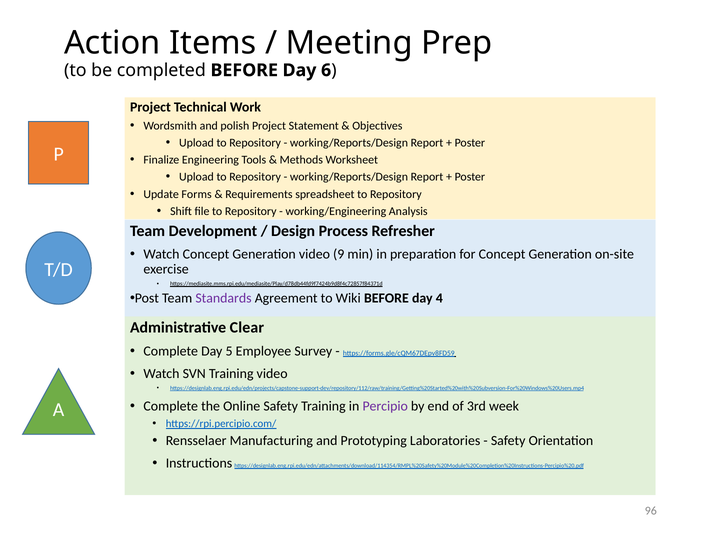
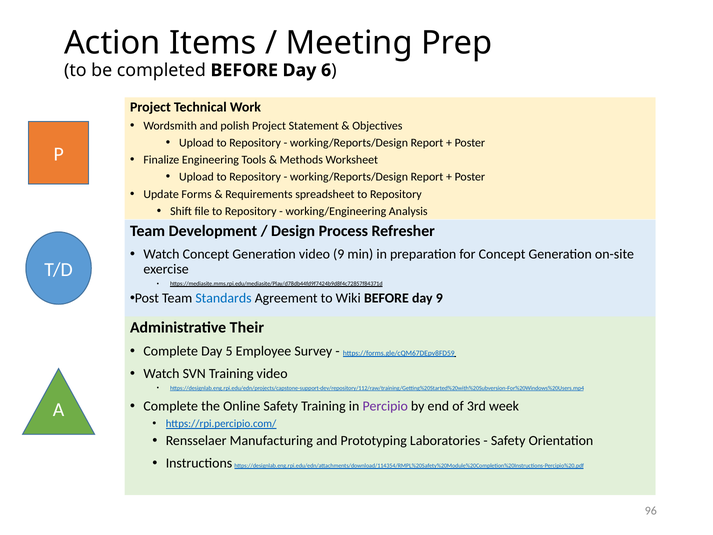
Standards colour: purple -> blue
day 4: 4 -> 9
Clear: Clear -> Their
